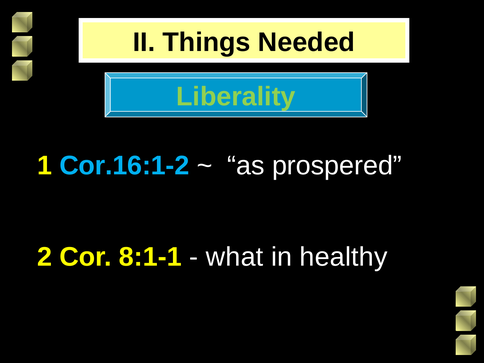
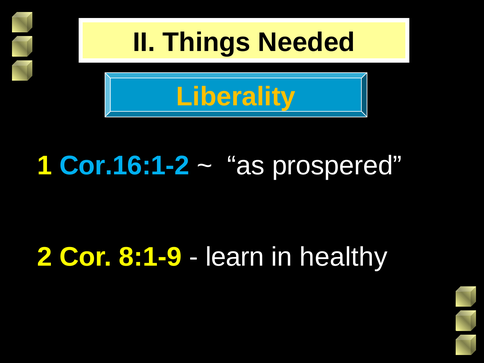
Liberality colour: light green -> yellow
8:1-1: 8:1-1 -> 8:1-9
what: what -> learn
